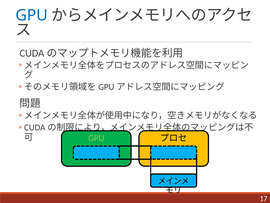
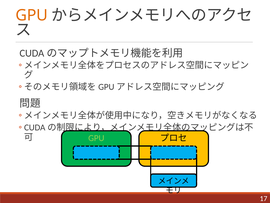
GPU at (32, 15) colour: blue -> orange
